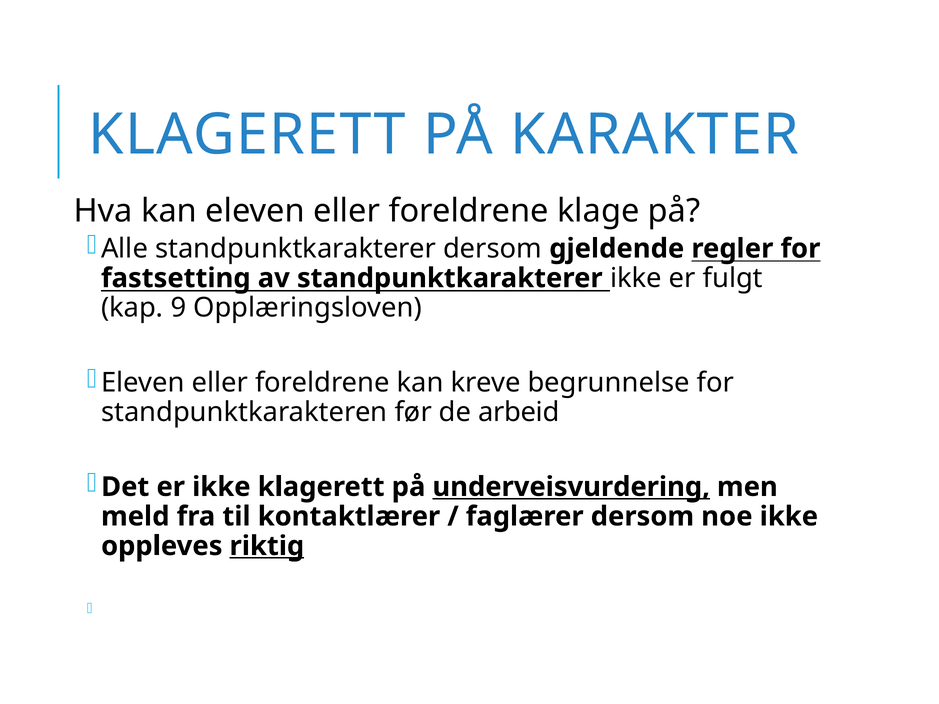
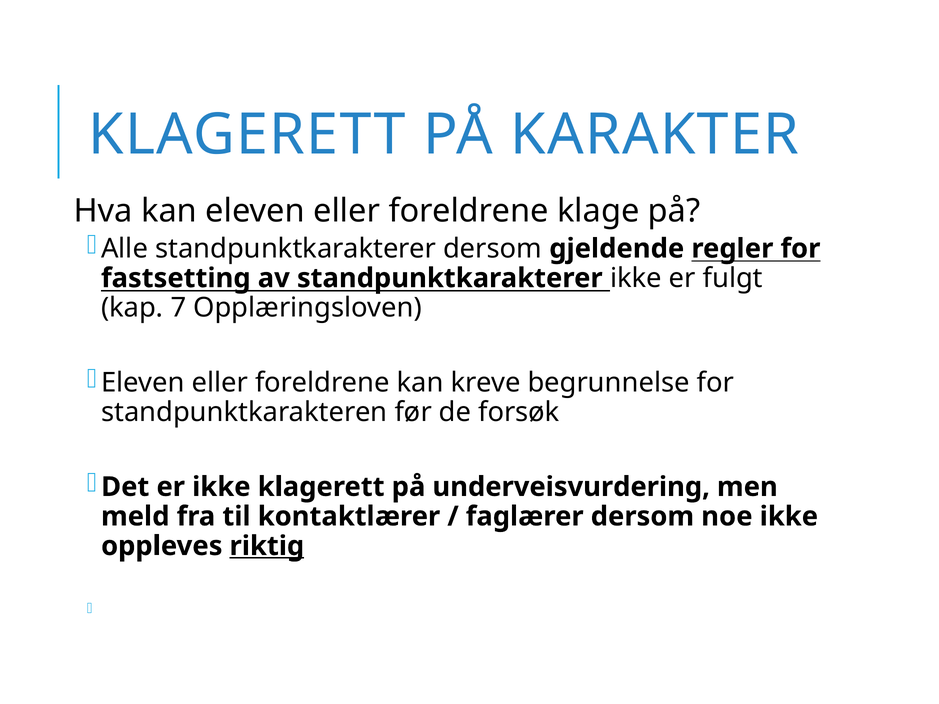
9: 9 -> 7
arbeid: arbeid -> forsøk
underveisvurdering underline: present -> none
